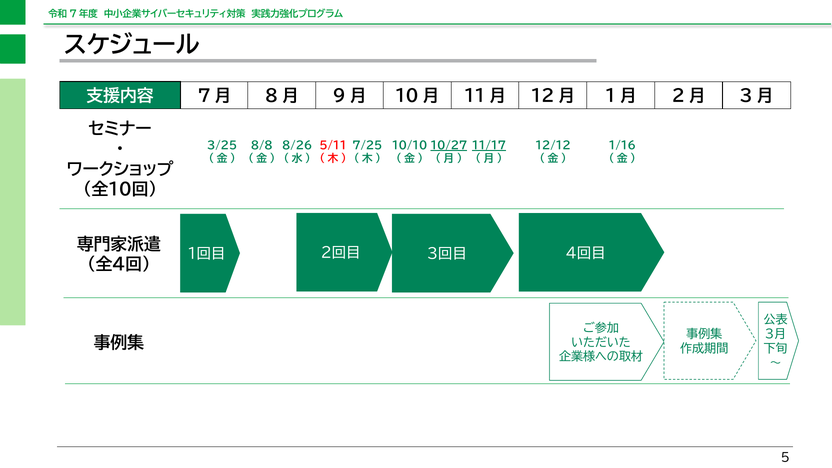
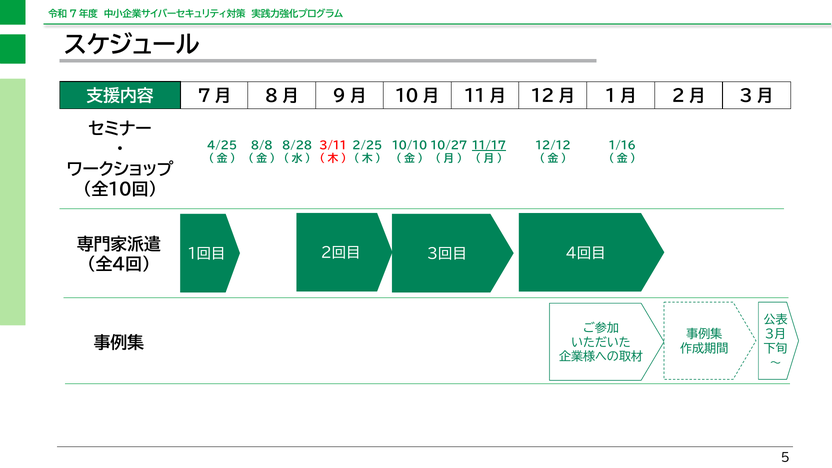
3/25: 3/25 -> 4/25
8/26: 8/26 -> 8/28
5/11: 5/11 -> 3/11
7/25: 7/25 -> 2/25
10/27 underline: present -> none
